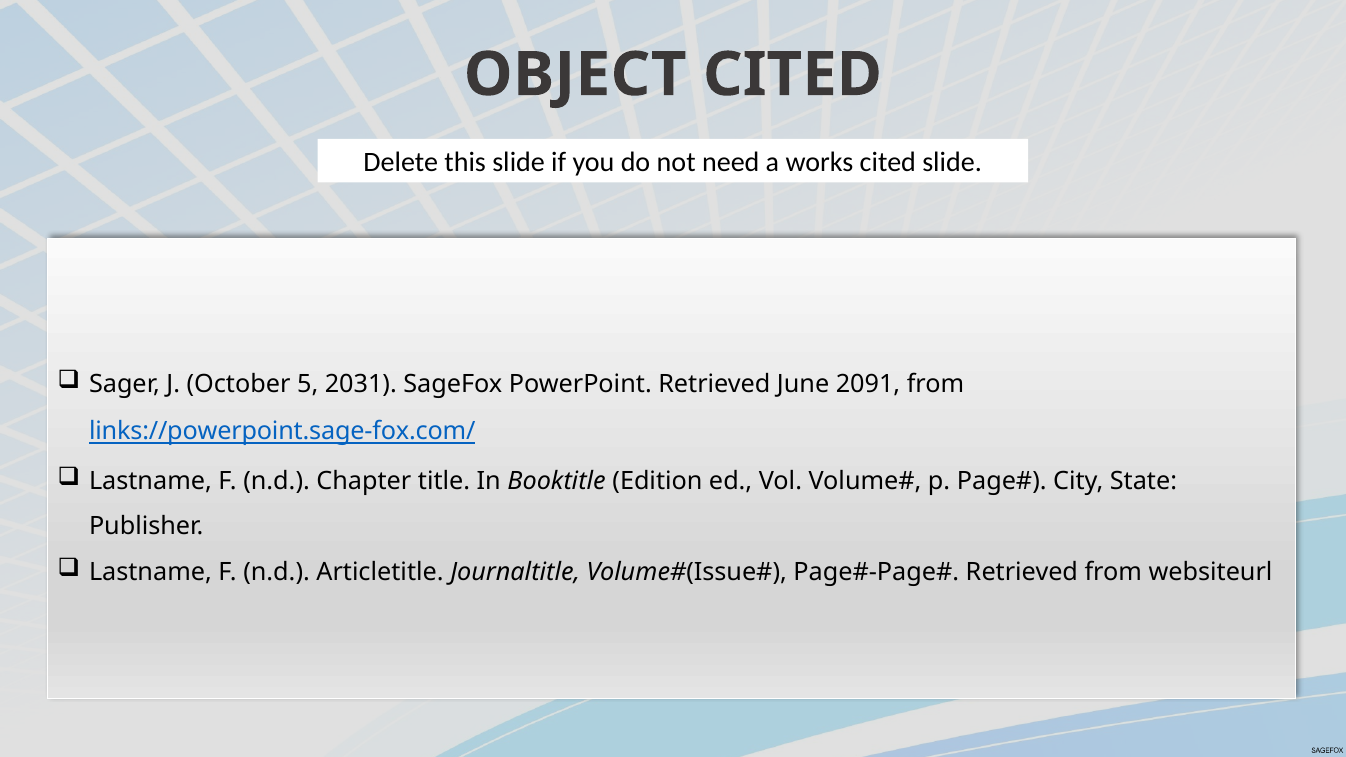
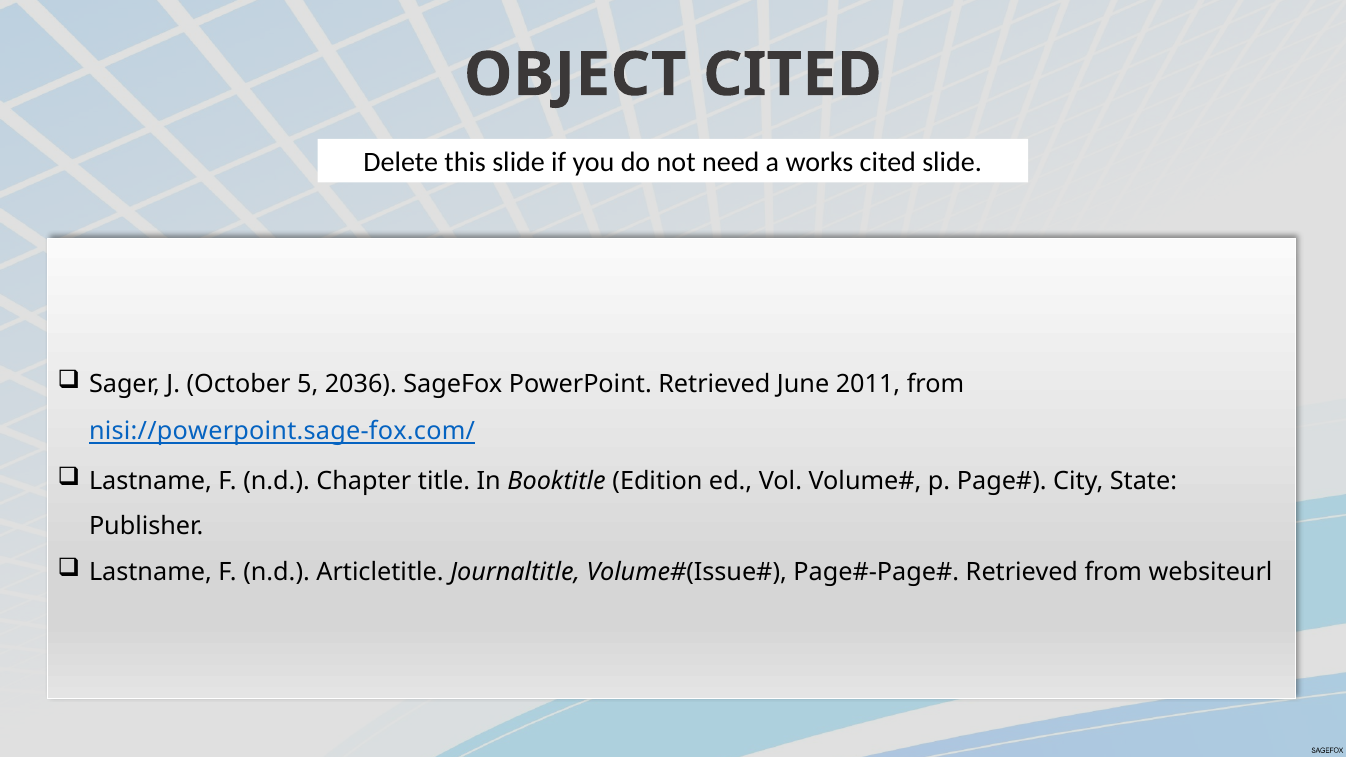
2031: 2031 -> 2036
2091: 2091 -> 2011
links://powerpoint.sage-fox.com/: links://powerpoint.sage-fox.com/ -> nisi://powerpoint.sage-fox.com/
